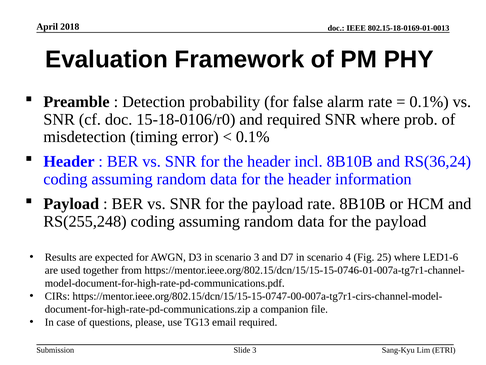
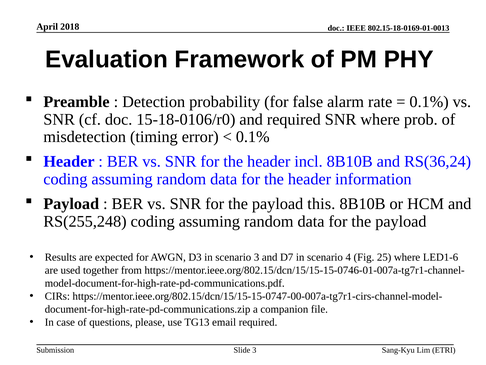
payload rate: rate -> this
